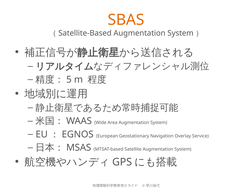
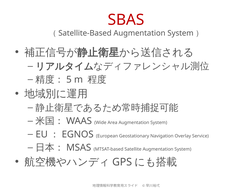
SBAS colour: orange -> red
